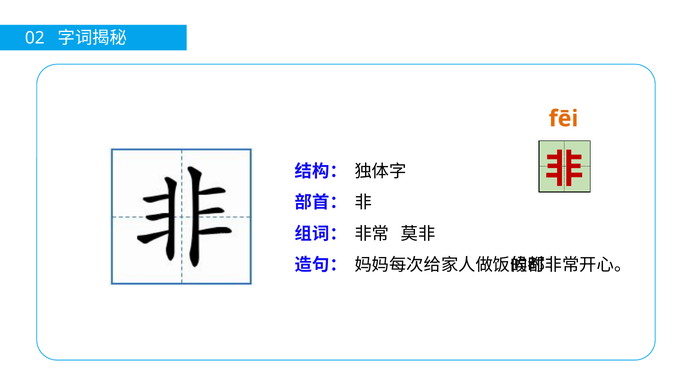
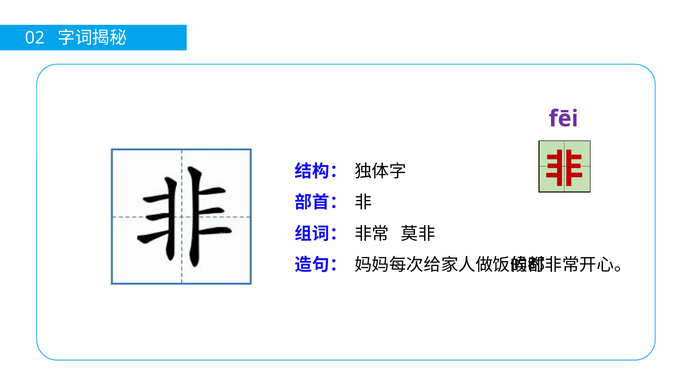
fēi colour: orange -> purple
